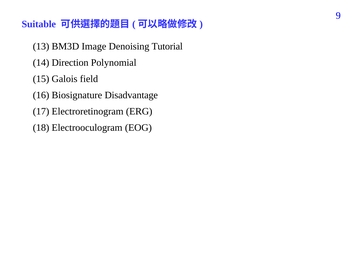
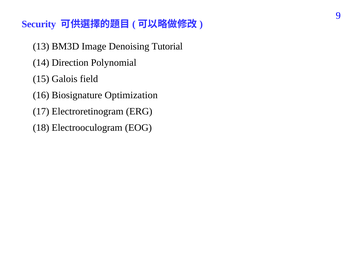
Suitable: Suitable -> Security
Disadvantage: Disadvantage -> Optimization
